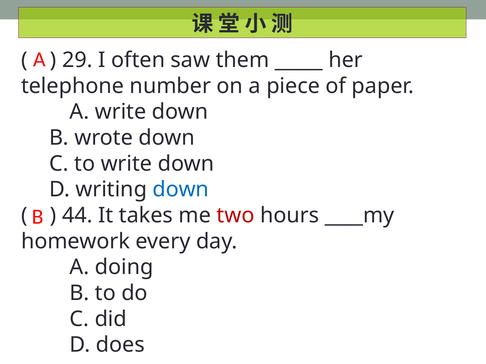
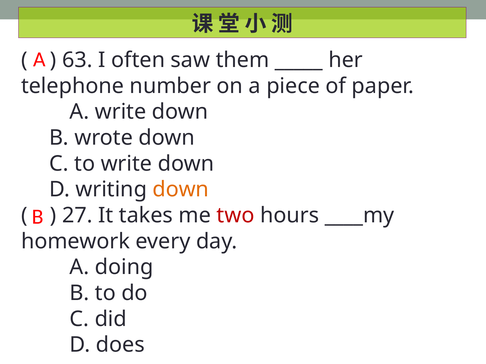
29: 29 -> 63
down at (181, 190) colour: blue -> orange
44: 44 -> 27
